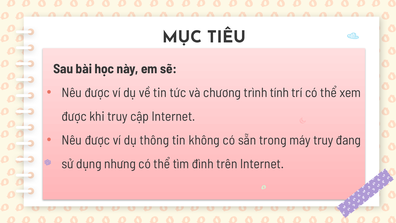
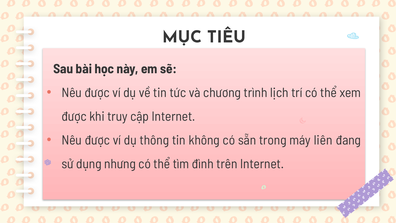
tính: tính -> lịch
máy truy: truy -> liên
